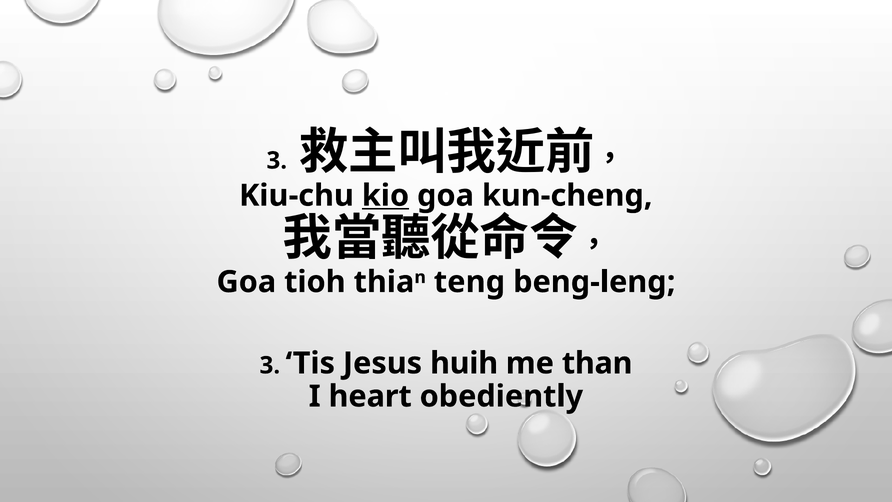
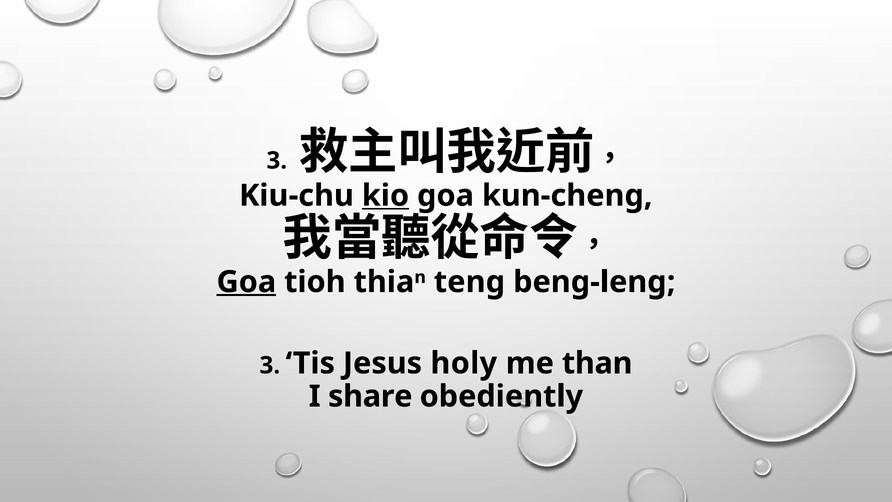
Goa at (246, 282) underline: none -> present
huih: huih -> holy
heart: heart -> share
